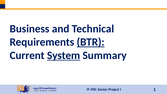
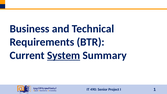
BTR underline: present -> none
